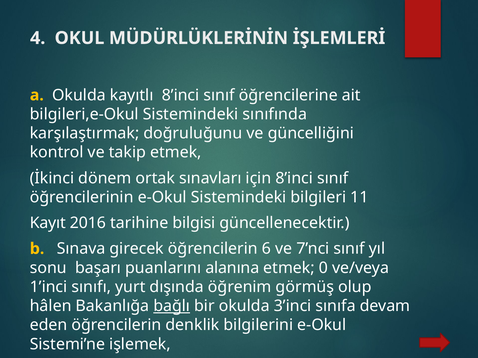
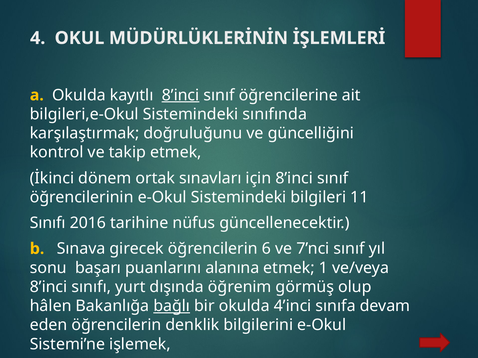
8’inci at (181, 95) underline: none -> present
Kayıt at (48, 223): Kayıt -> Sınıfı
bilgisi: bilgisi -> nüfus
0: 0 -> 1
1’inci at (49, 287): 1’inci -> 8’inci
3’inci: 3’inci -> 4’inci
